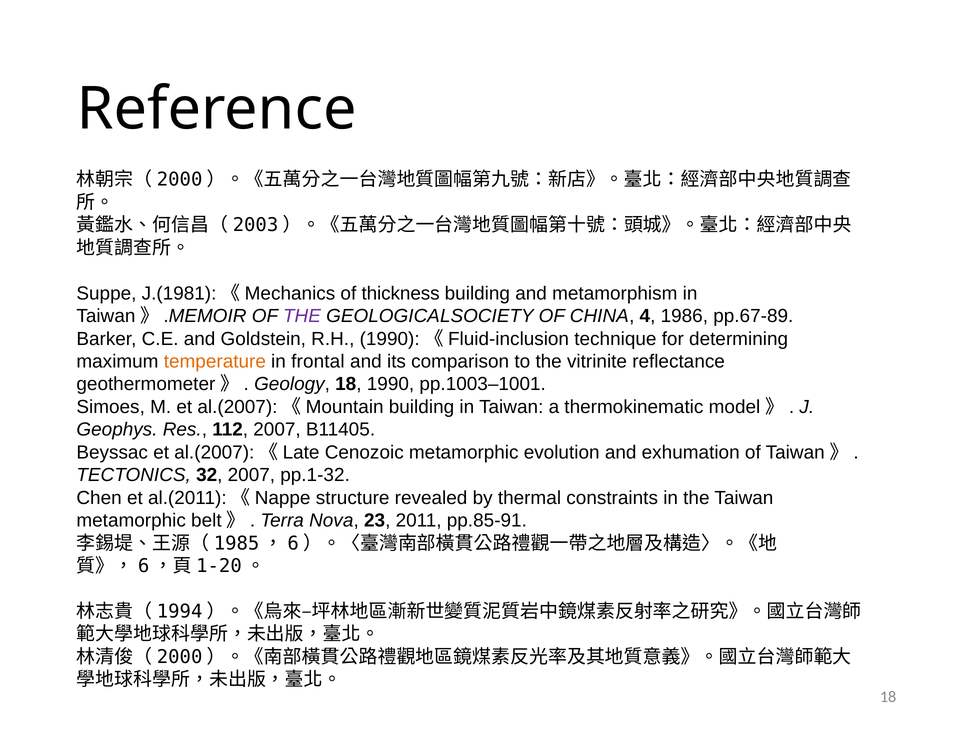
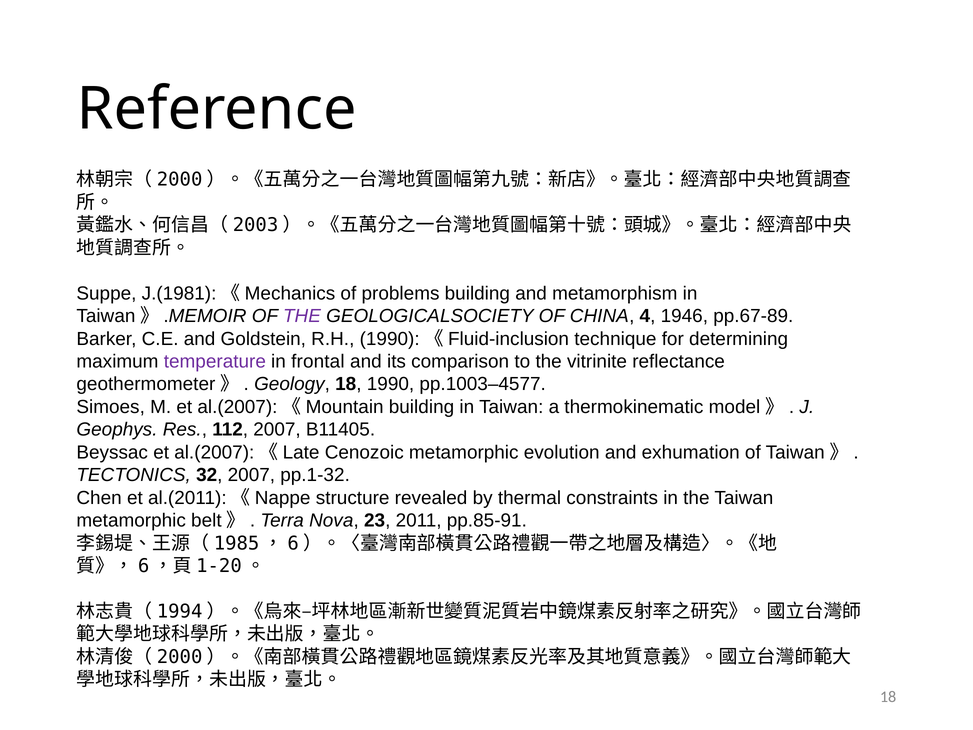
thickness: thickness -> problems
1986: 1986 -> 1946
temperature colour: orange -> purple
pp.1003–1001: pp.1003–1001 -> pp.1003–4577
